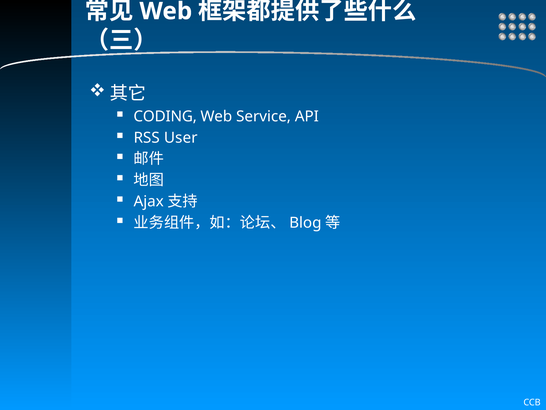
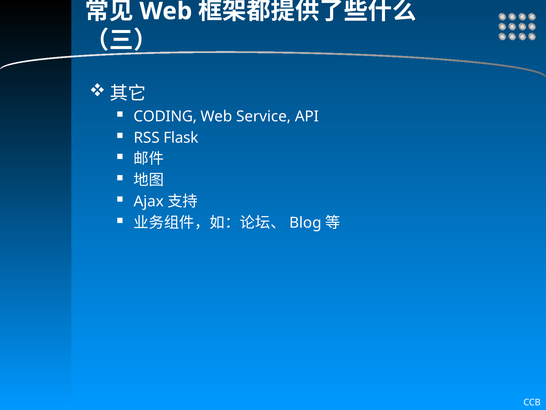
User: User -> Flask
